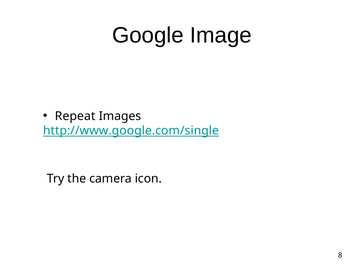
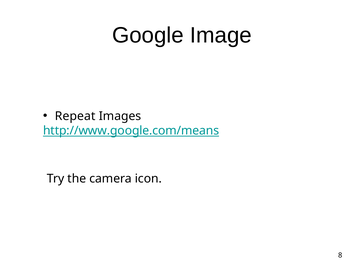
http://www.google.com/single: http://www.google.com/single -> http://www.google.com/means
